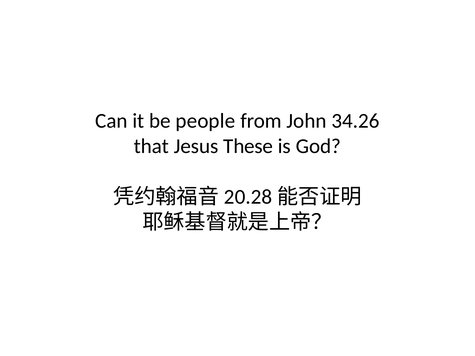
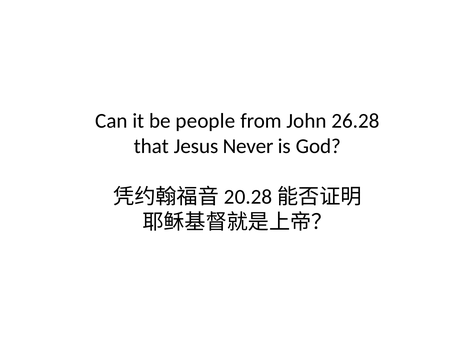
34.26: 34.26 -> 26.28
These: These -> Never
